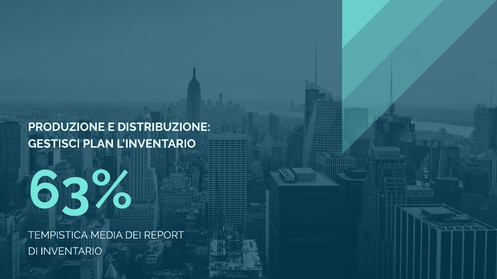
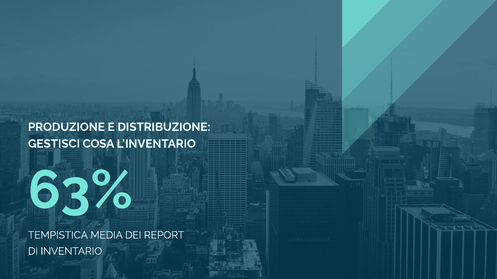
PLAN: PLAN -> COSA
